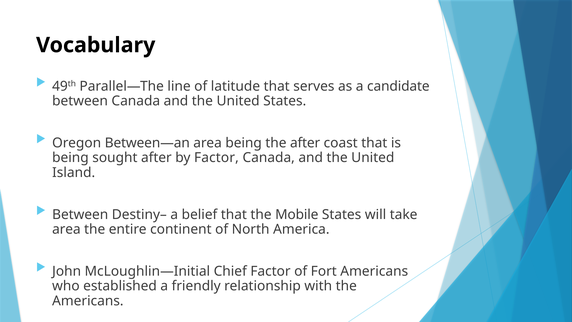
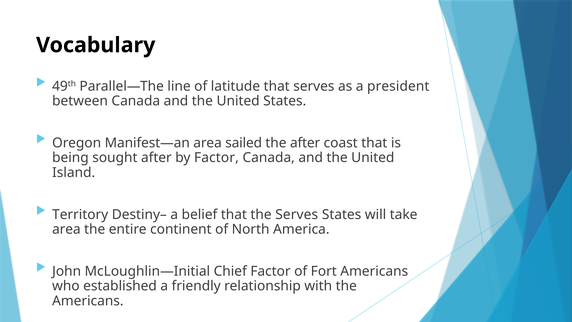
candidate: candidate -> president
Between—an: Between—an -> Manifest—an
area being: being -> sailed
Between at (80, 214): Between -> Territory
the Mobile: Mobile -> Serves
